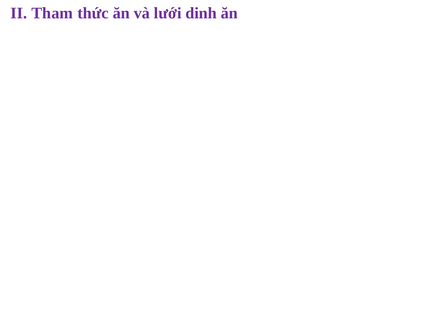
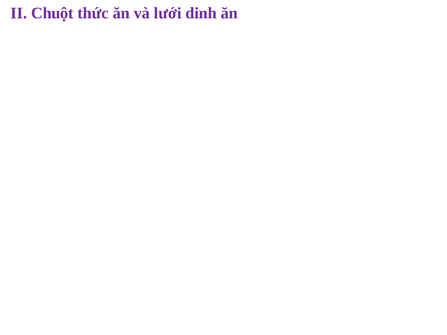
Tham: Tham -> Chuột
